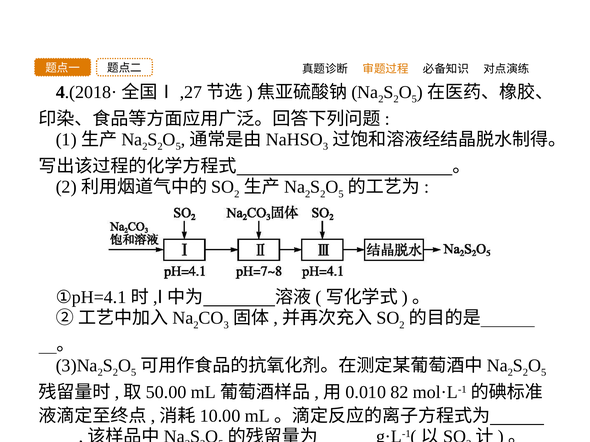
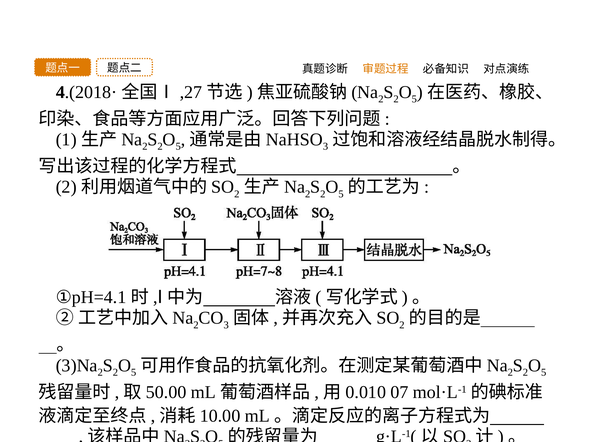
82: 82 -> 07
